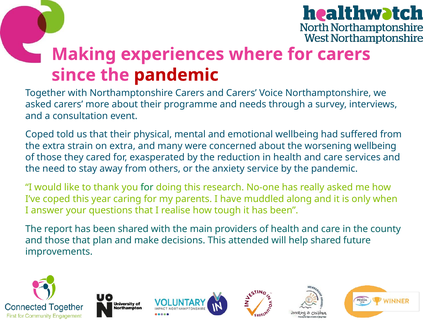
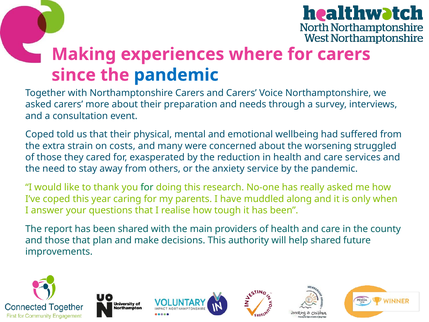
pandemic at (176, 75) colour: red -> blue
programme: programme -> preparation
on extra: extra -> costs
worsening wellbeing: wellbeing -> struggled
attended: attended -> authority
